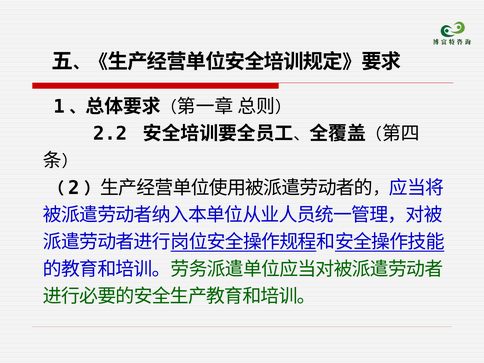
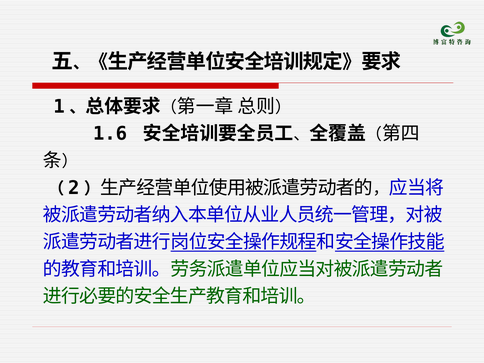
2.2: 2.2 -> 1.6
